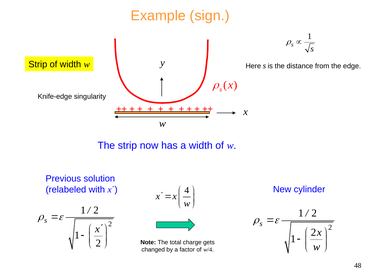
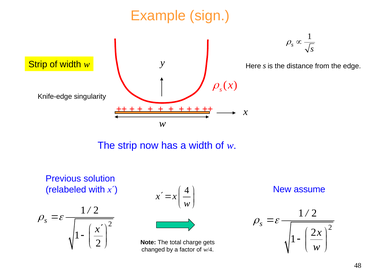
cylinder: cylinder -> assume
